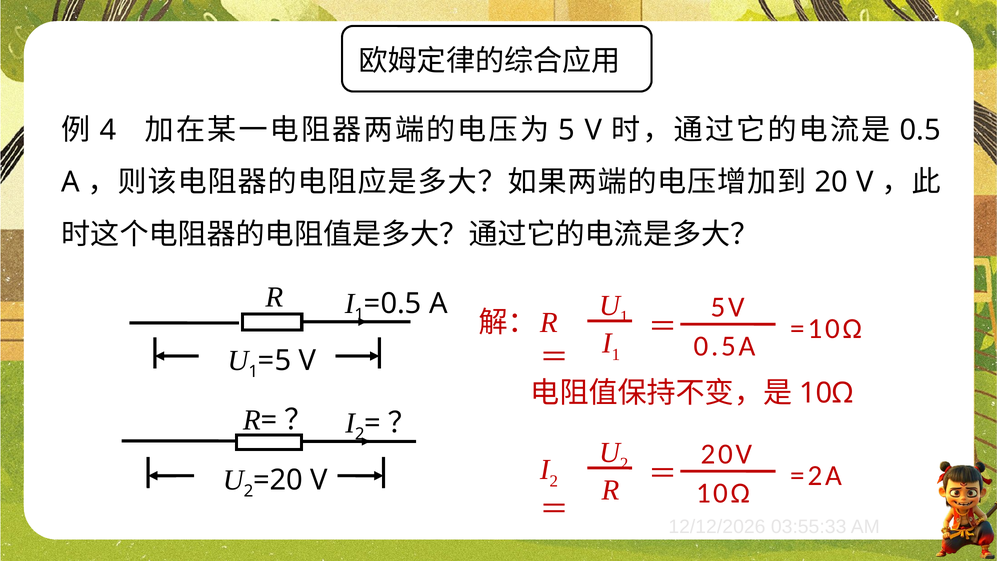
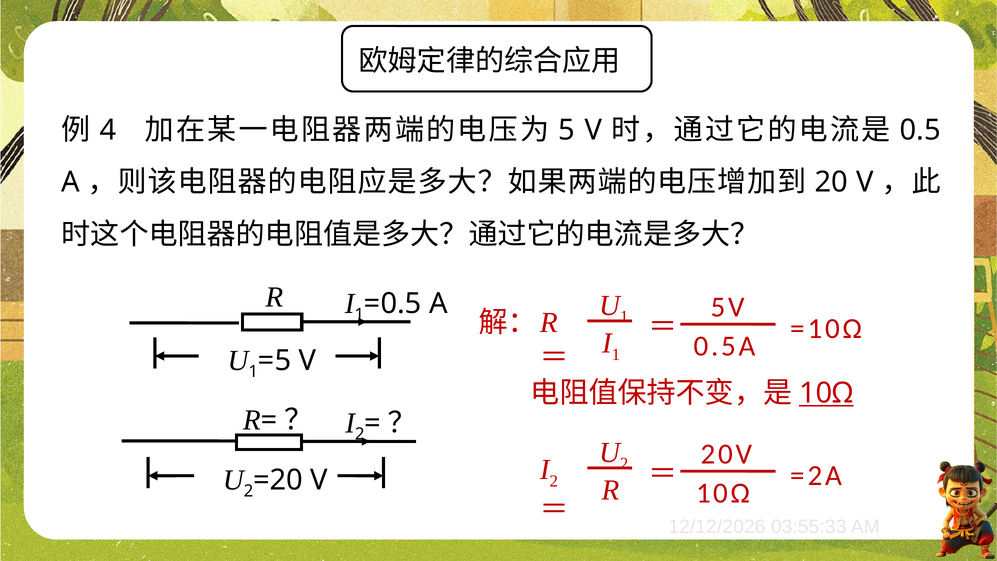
10Ω at (826, 393) underline: none -> present
